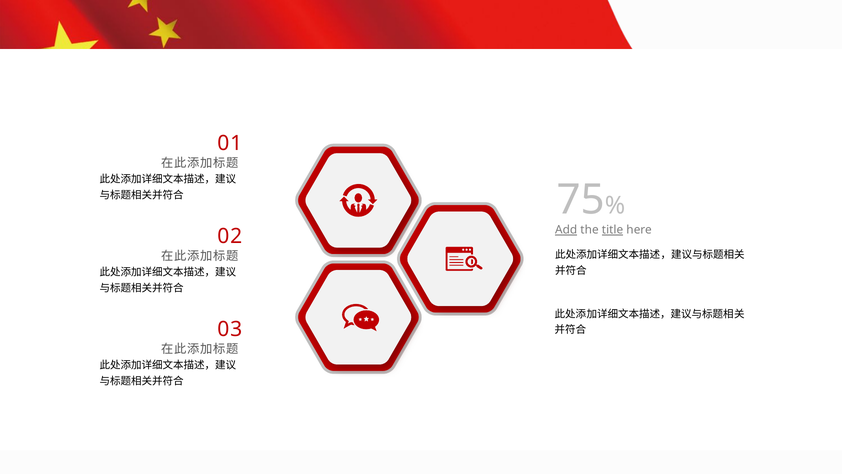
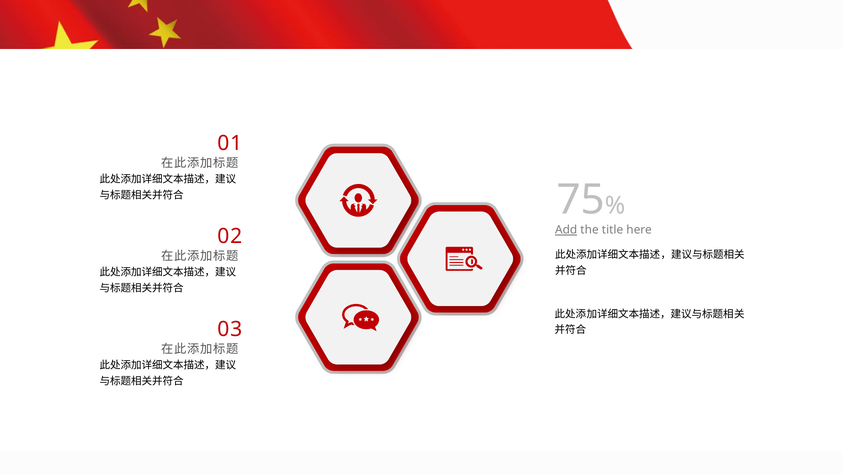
title underline: present -> none
